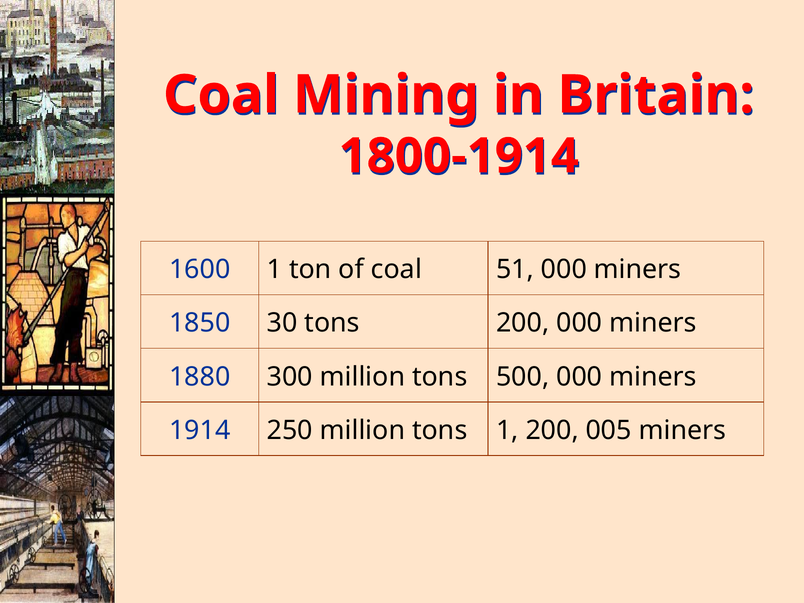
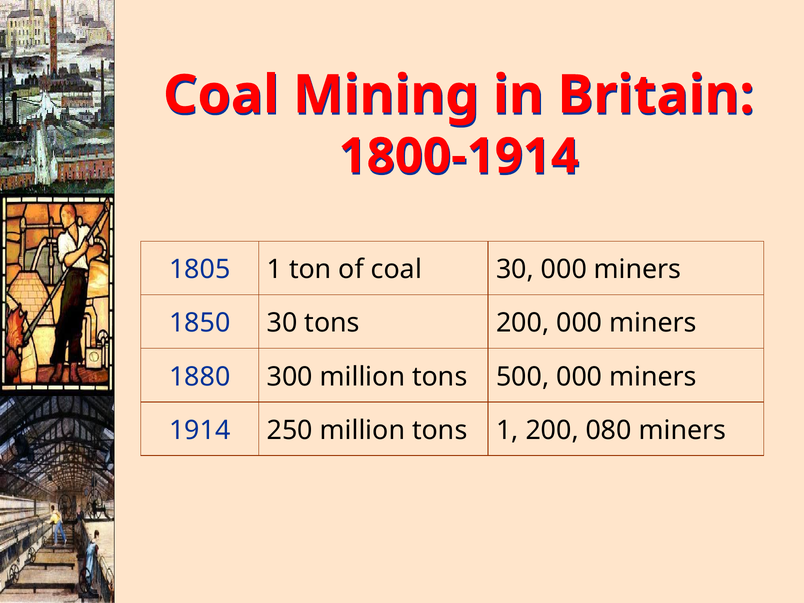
1600: 1600 -> 1805
coal 51: 51 -> 30
005: 005 -> 080
